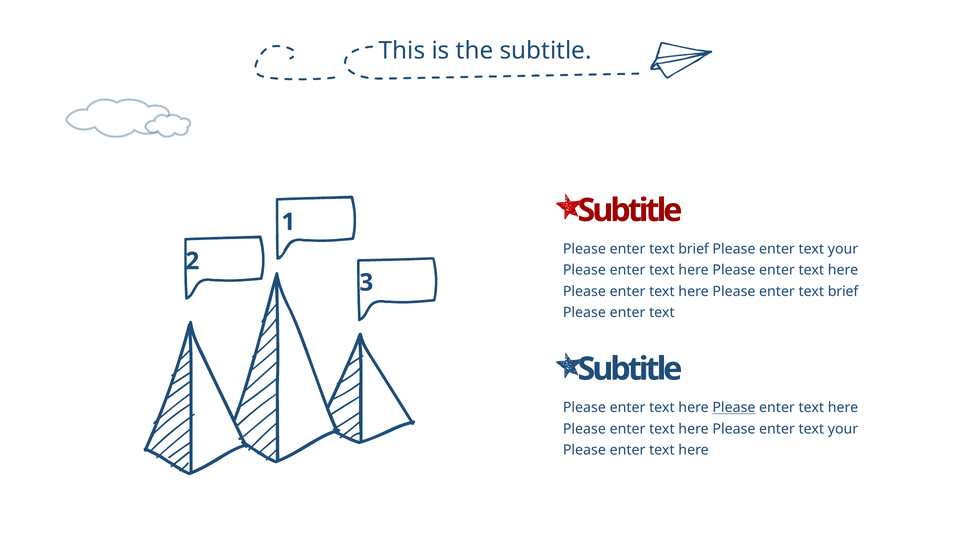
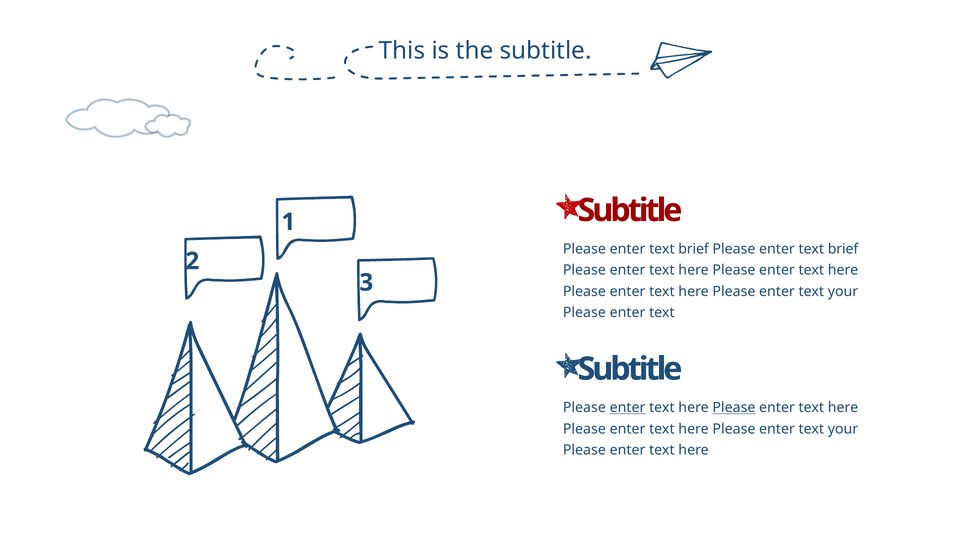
your at (843, 249): your -> brief
brief at (843, 291): brief -> your
enter at (628, 407) underline: none -> present
